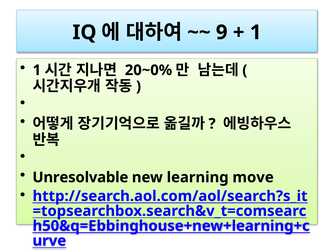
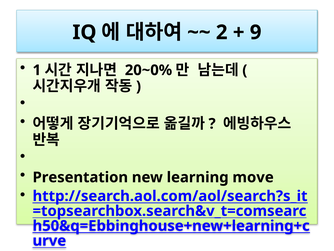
9: 9 -> 2
1 at (256, 32): 1 -> 9
Unresolvable: Unresolvable -> Presentation
